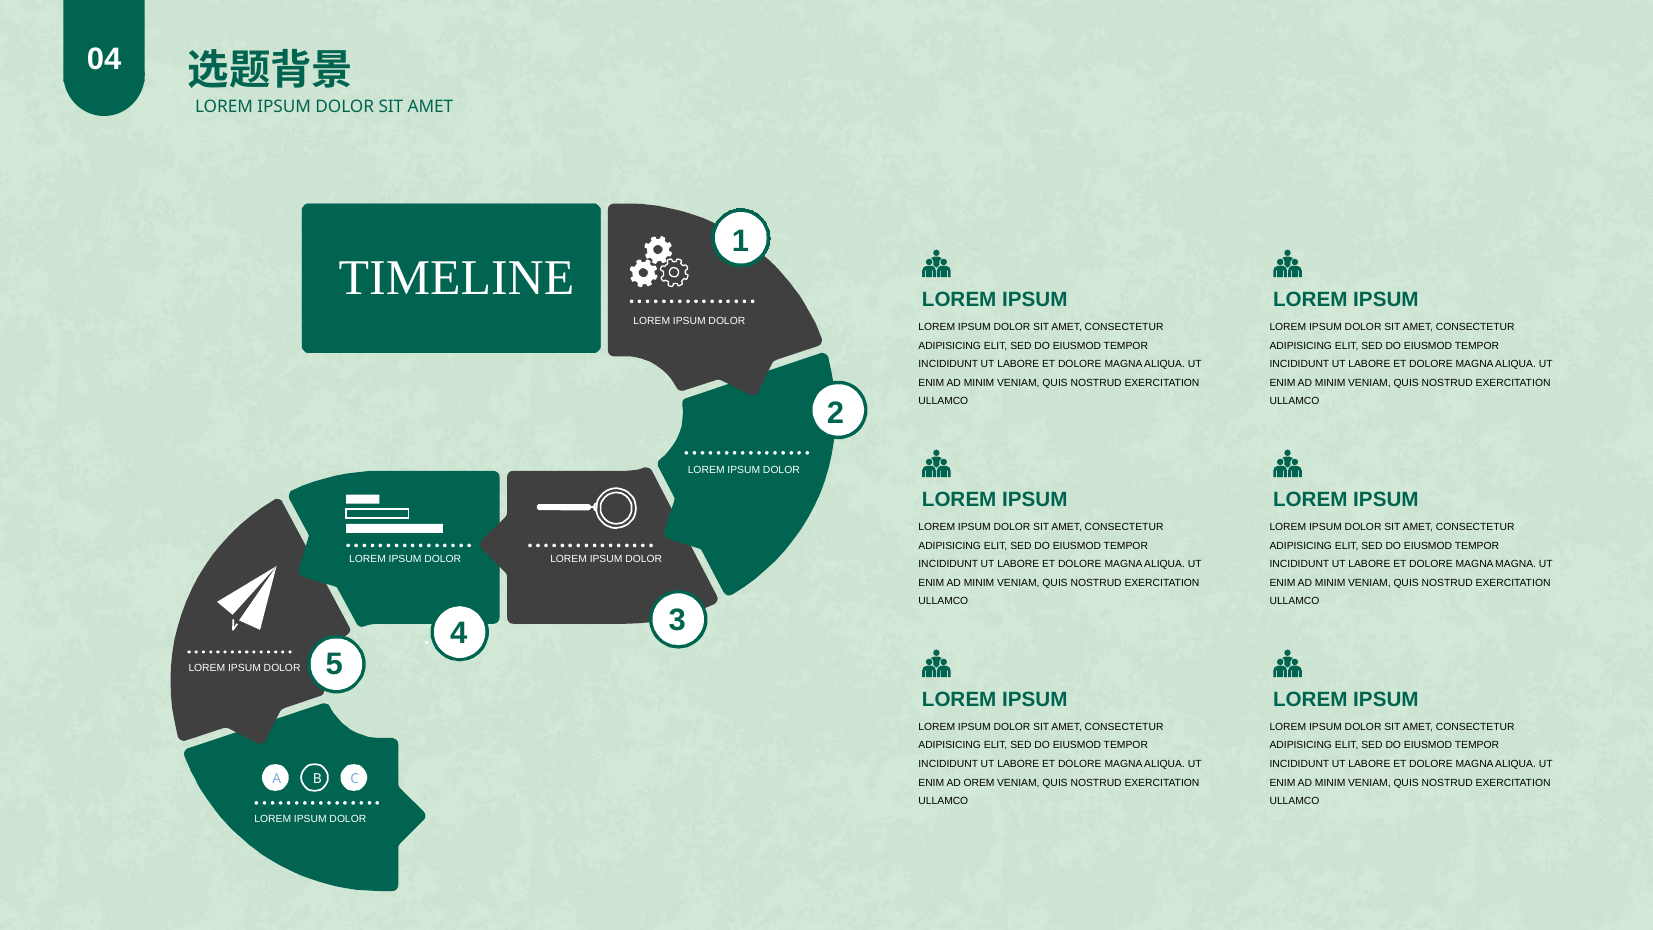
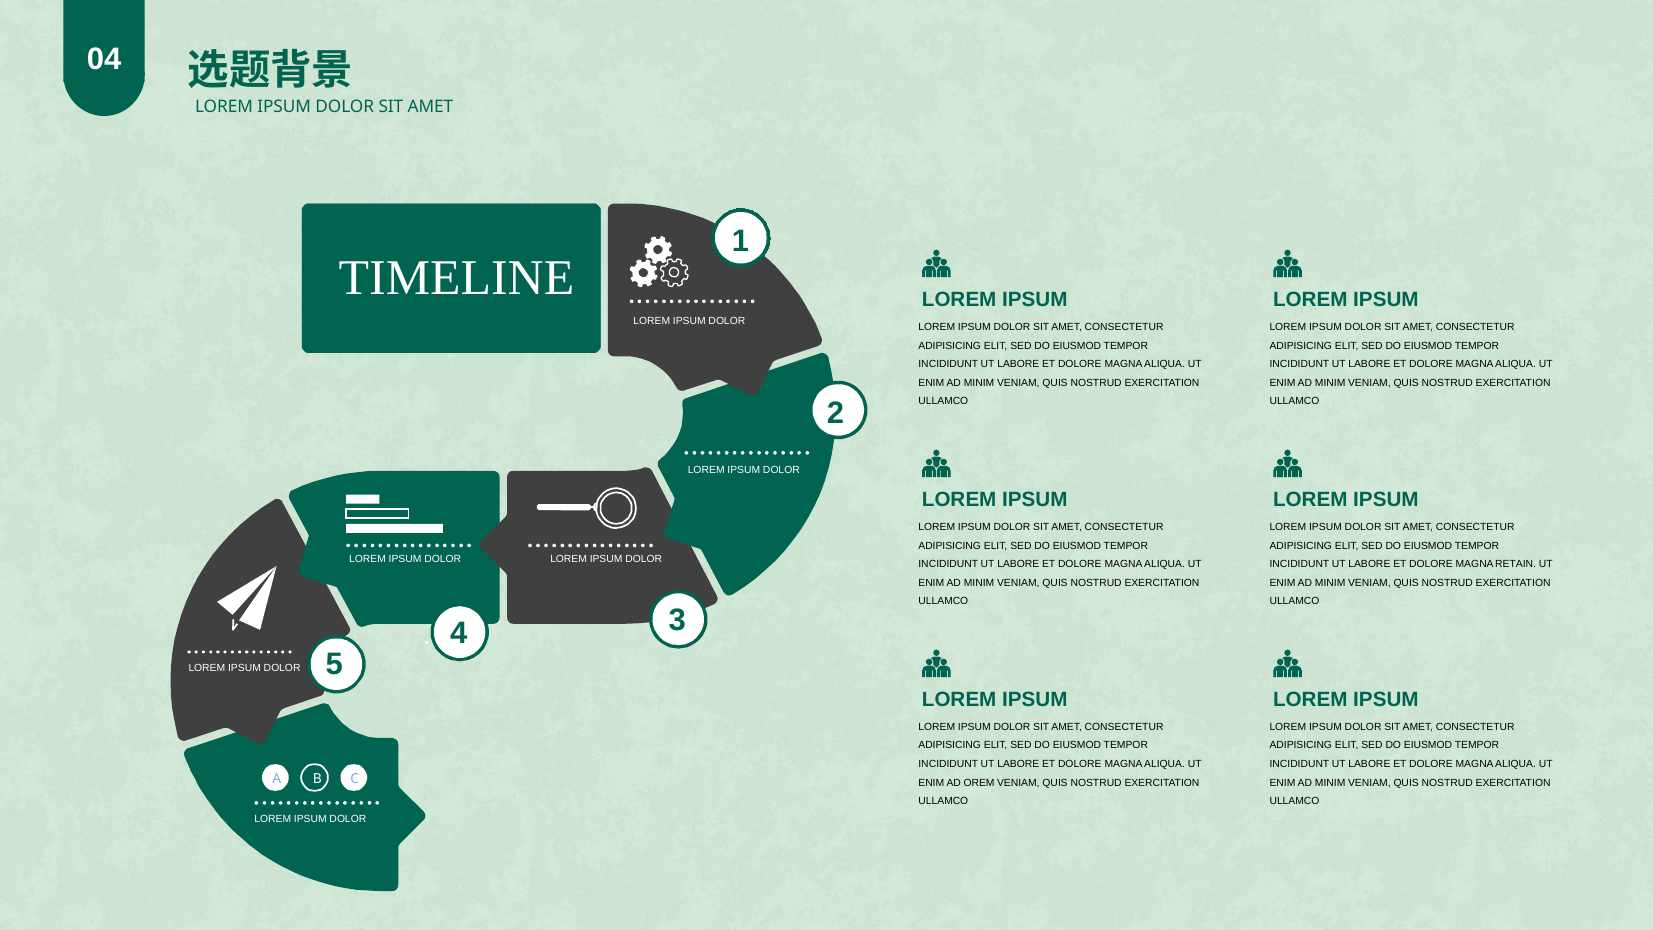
MAGNA MAGNA: MAGNA -> RETAIN
